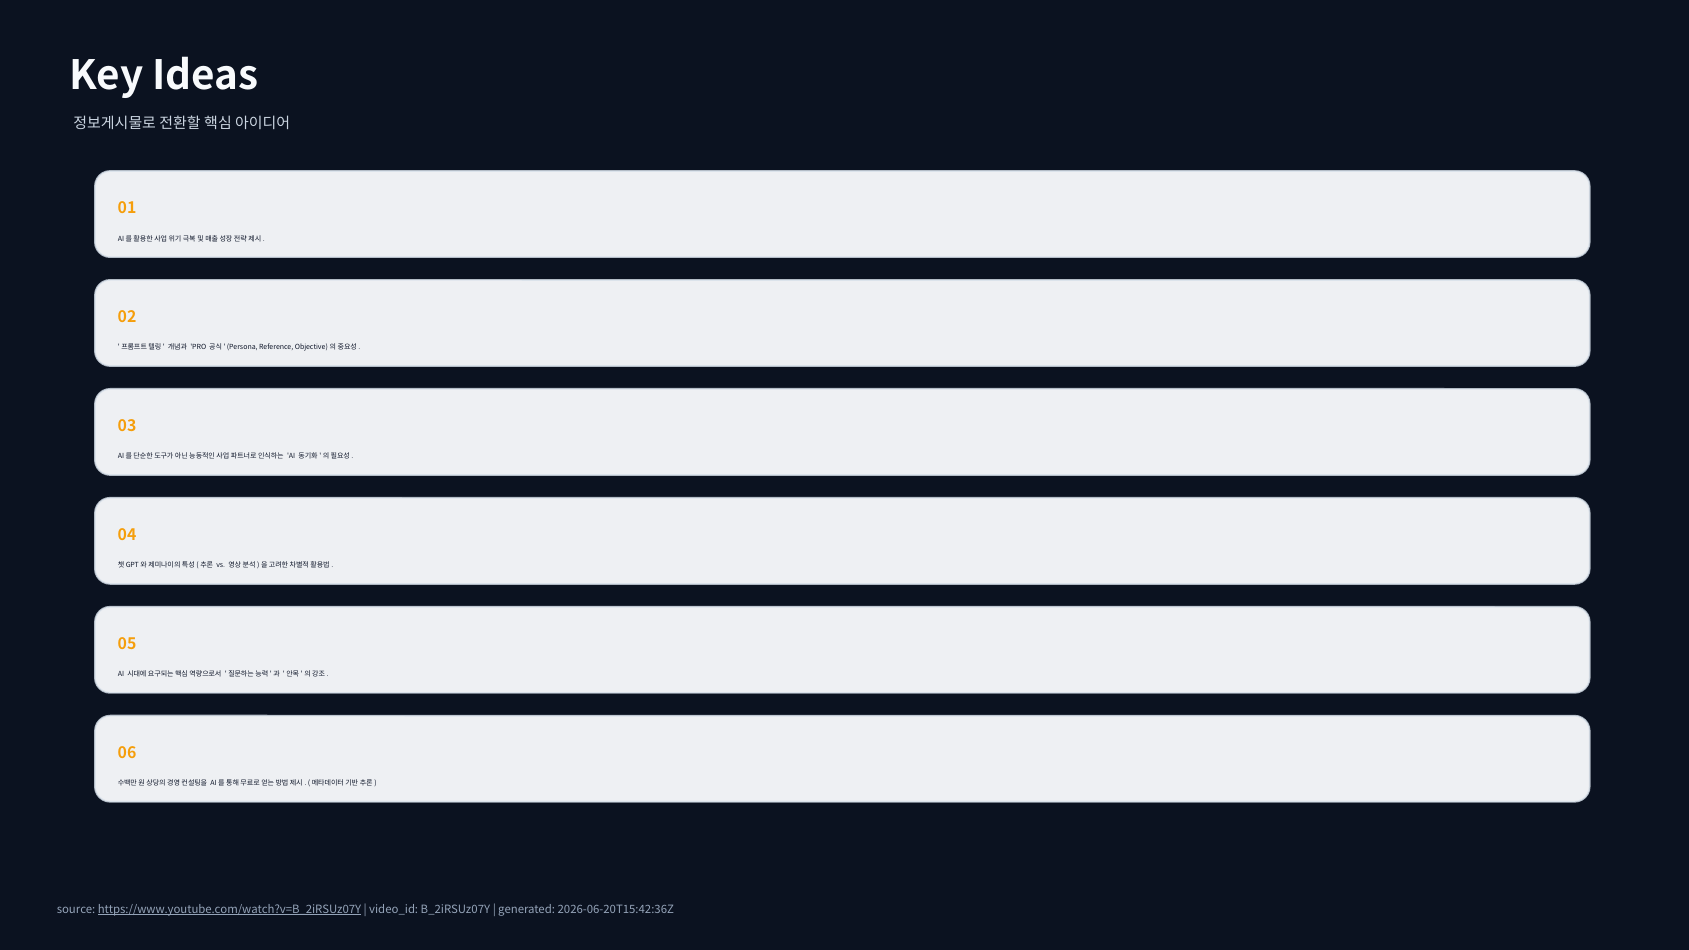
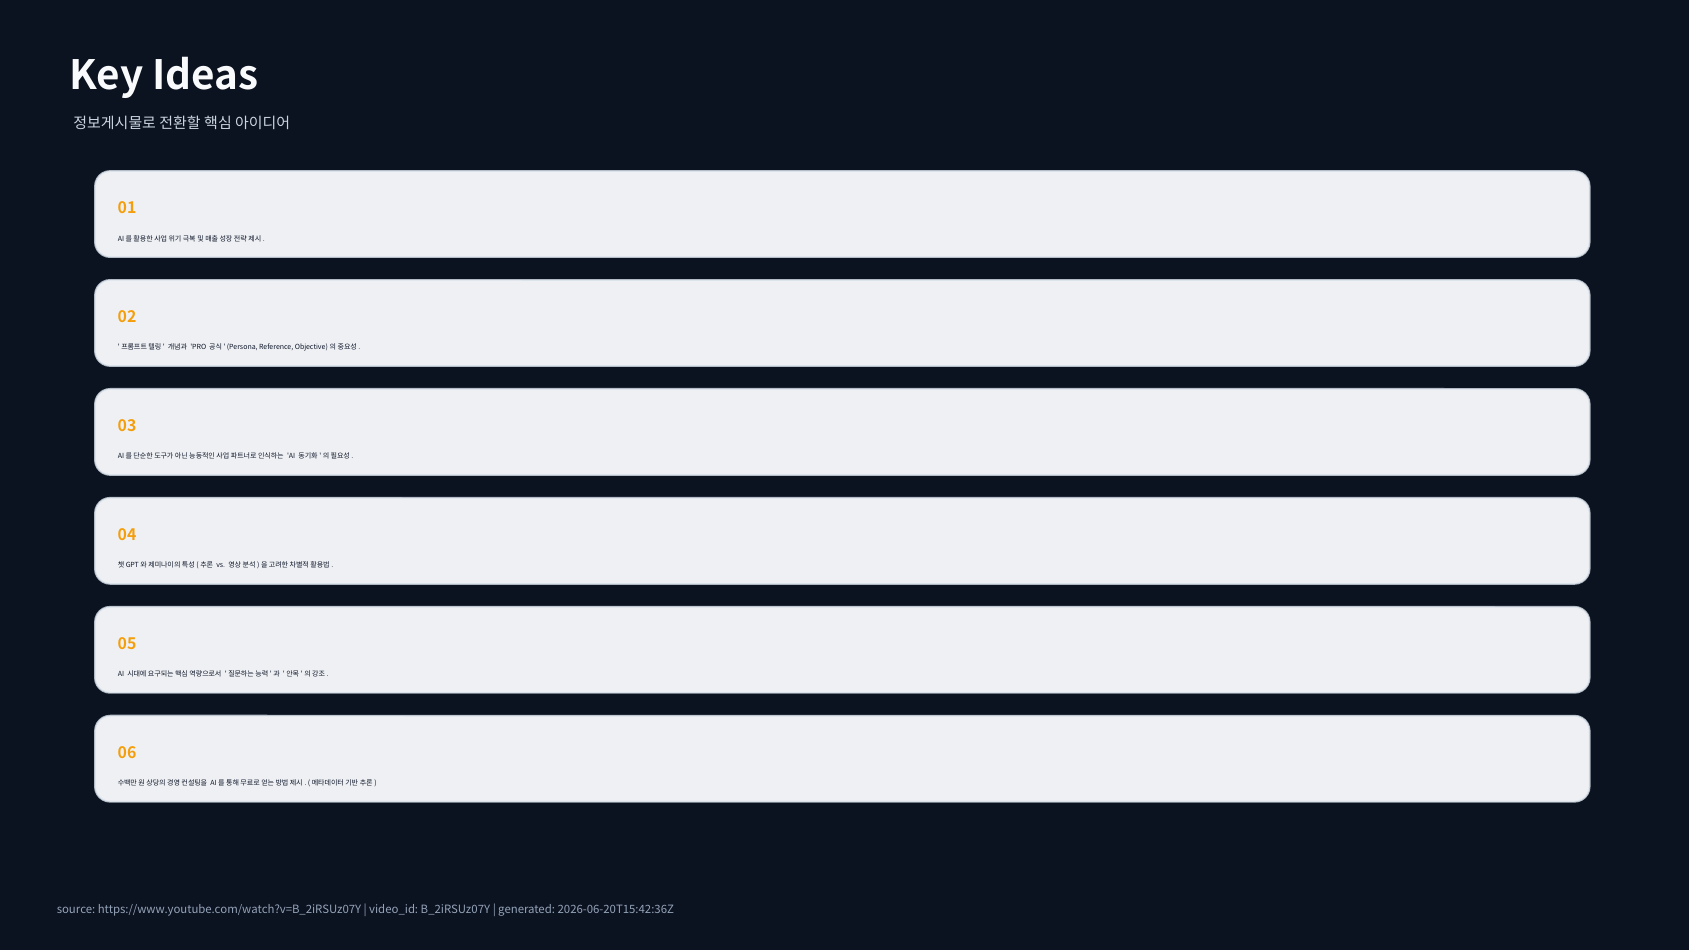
https://www.youtube.com/watch?v=B_2iRSUz07Y underline: present -> none
